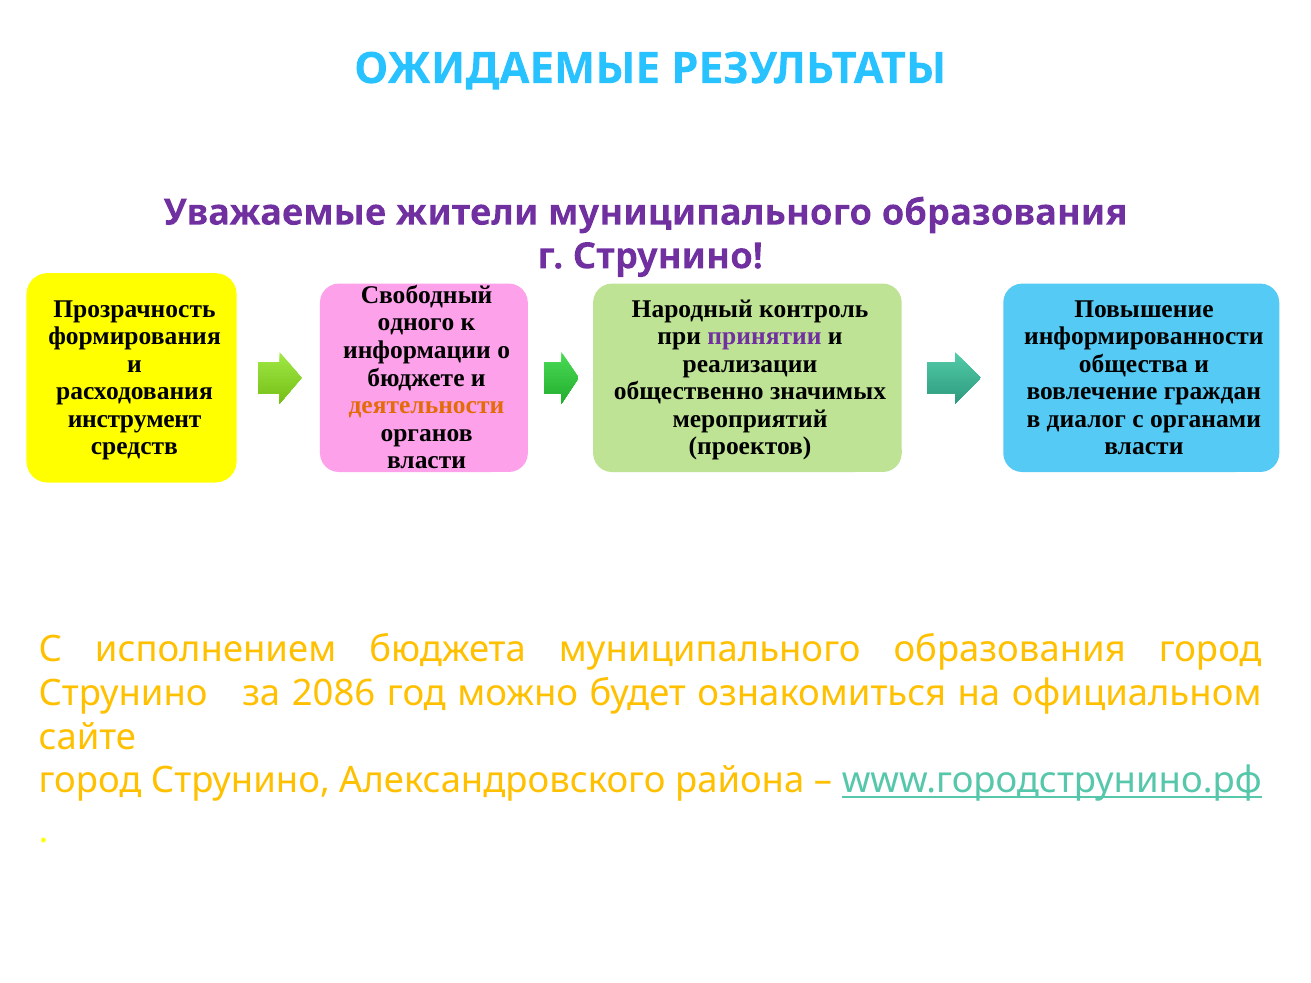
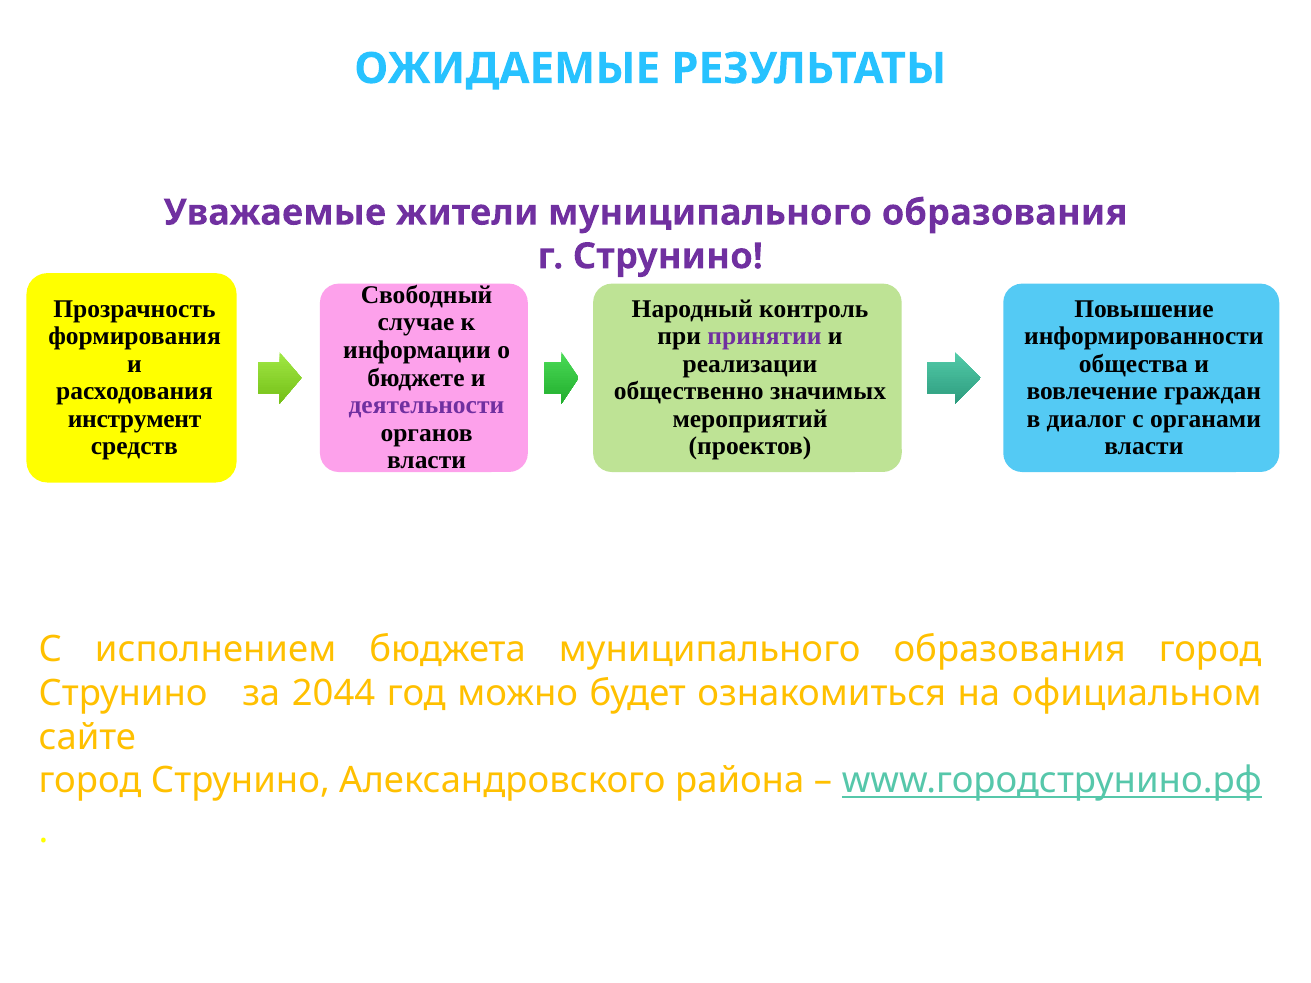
одного: одного -> случае
деятельности colour: orange -> purple
2086: 2086 -> 2044
